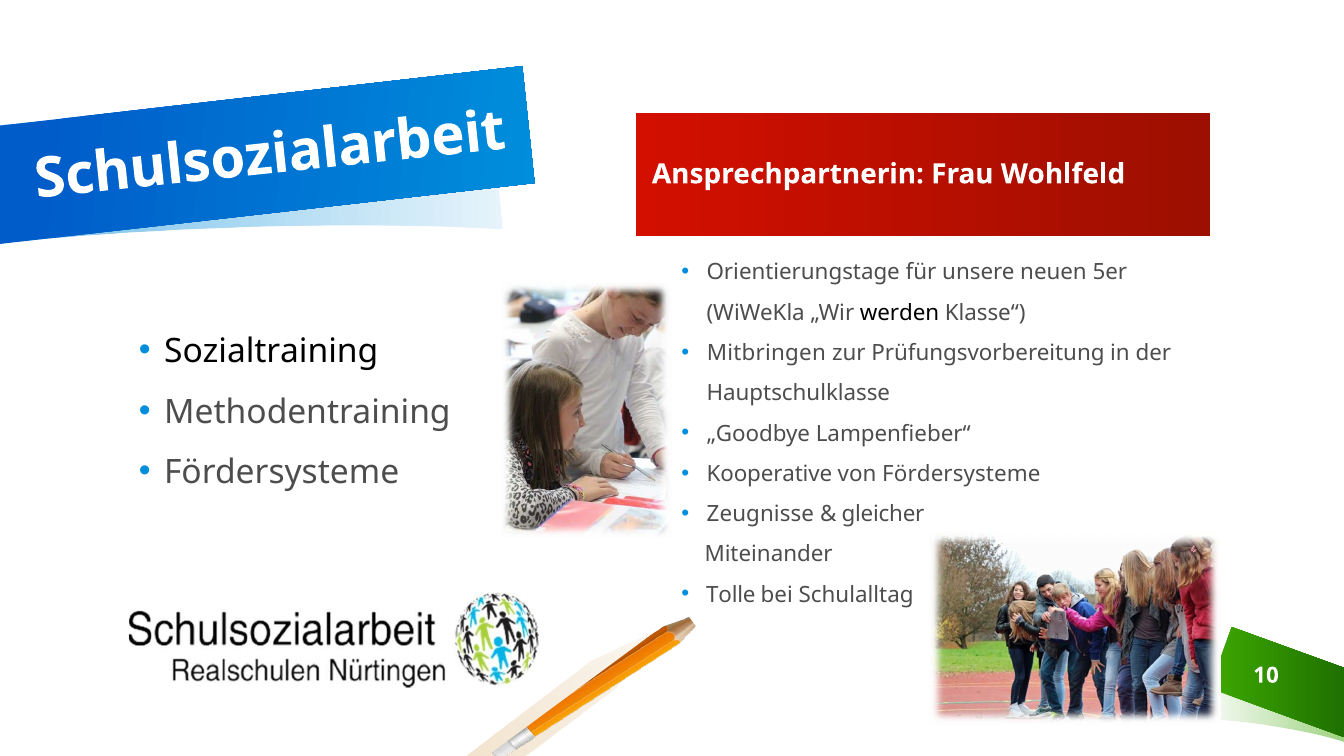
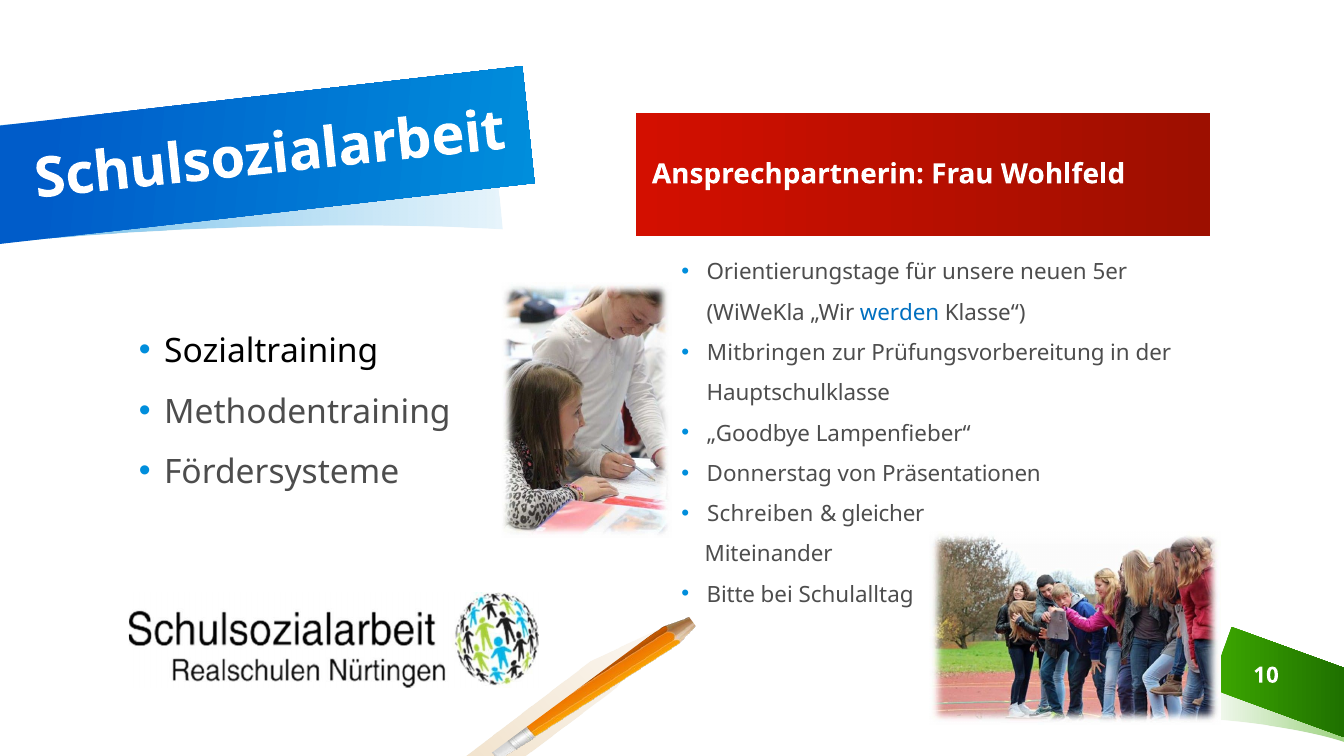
werden colour: black -> blue
Kooperative: Kooperative -> Donnerstag
von Fördersysteme: Fördersysteme -> Präsentationen
Zeugnisse: Zeugnisse -> Schreiben
Tolle: Tolle -> Bitte
